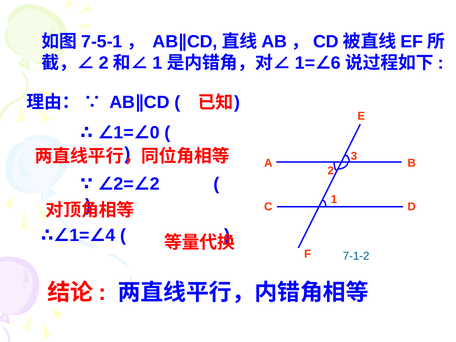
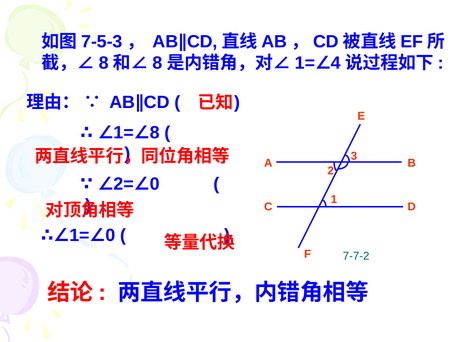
7-5-1: 7-5-1 -> 7-5-3
2 at (104, 63): 2 -> 8
1 at (158, 63): 1 -> 8
6: 6 -> 4
0 at (155, 132): 0 -> 8
2 at (155, 184): 2 -> 0
4 at (110, 235): 4 -> 0
7-1-2: 7-1-2 -> 7-7-2
